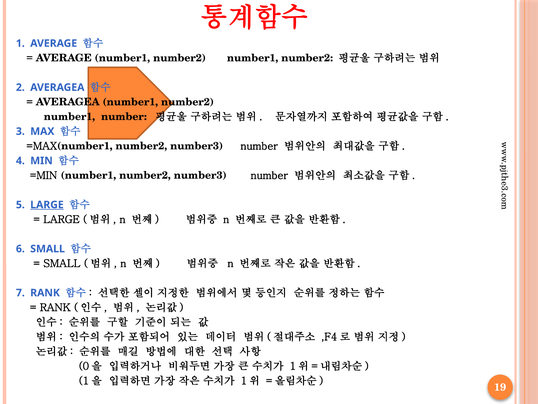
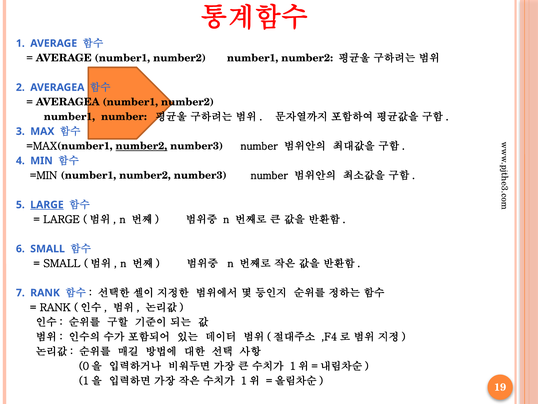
number2 at (141, 146) underline: none -> present
